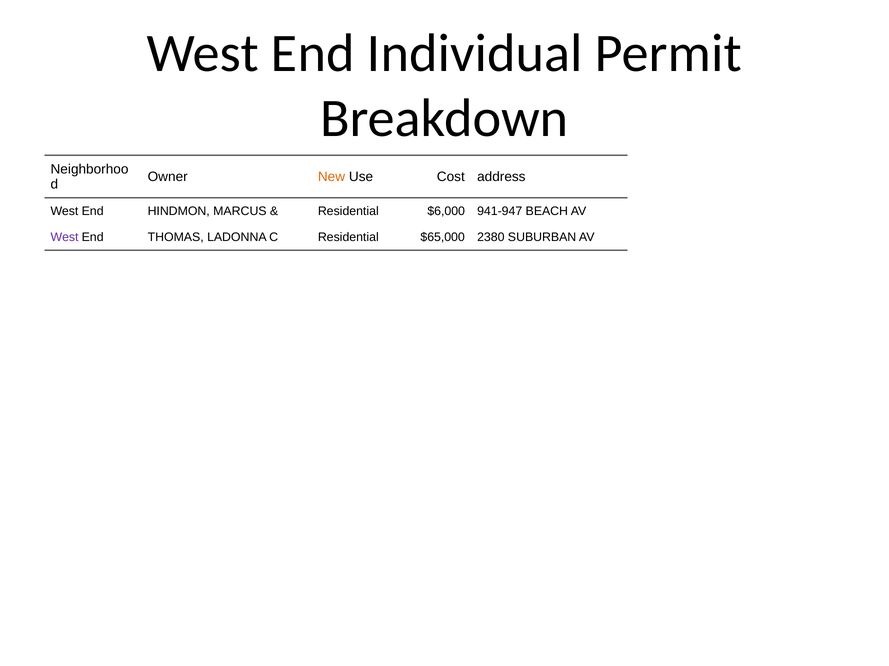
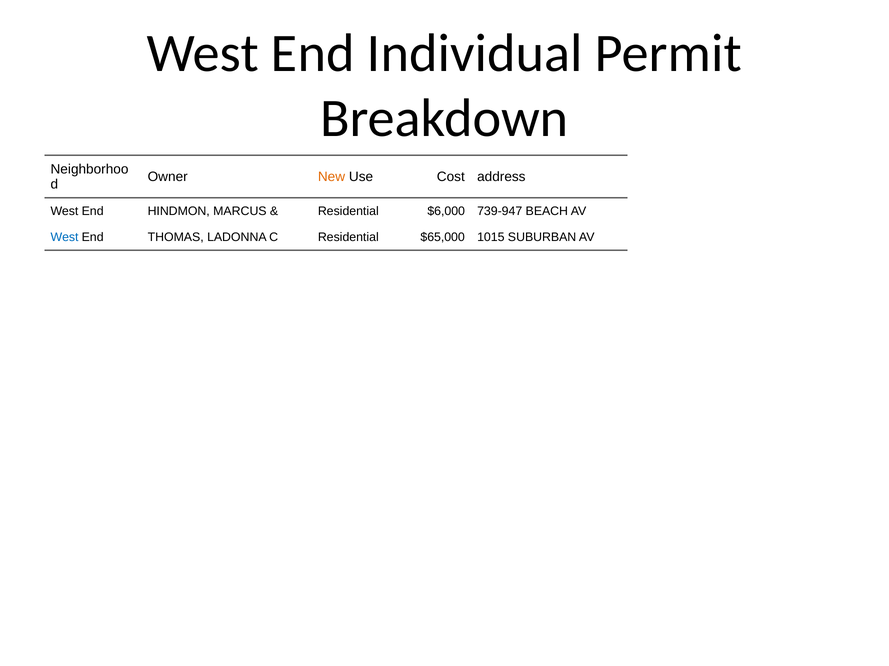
941-947: 941-947 -> 739-947
West at (65, 238) colour: purple -> blue
2380: 2380 -> 1015
